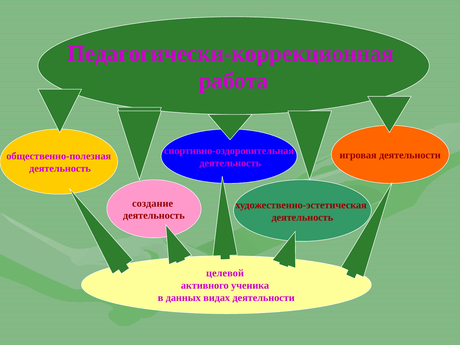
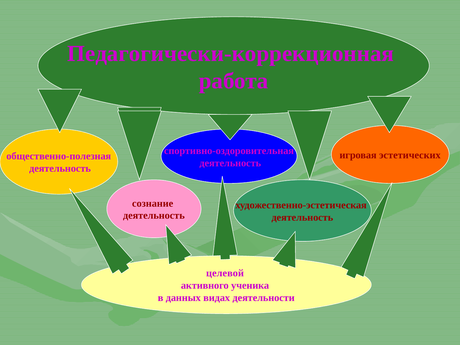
игровая деятельности: деятельности -> эстетических
создание: создание -> сознание
